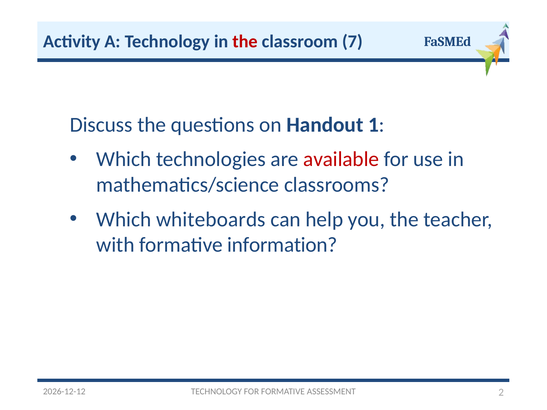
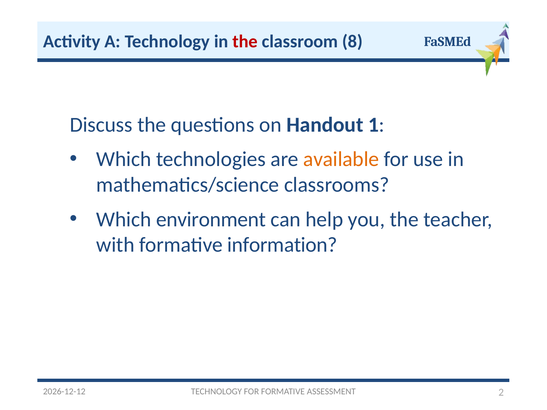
7: 7 -> 8
available colour: red -> orange
whiteboards: whiteboards -> environment
